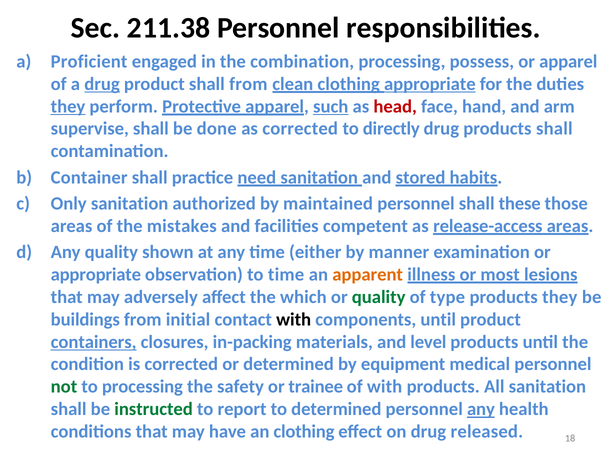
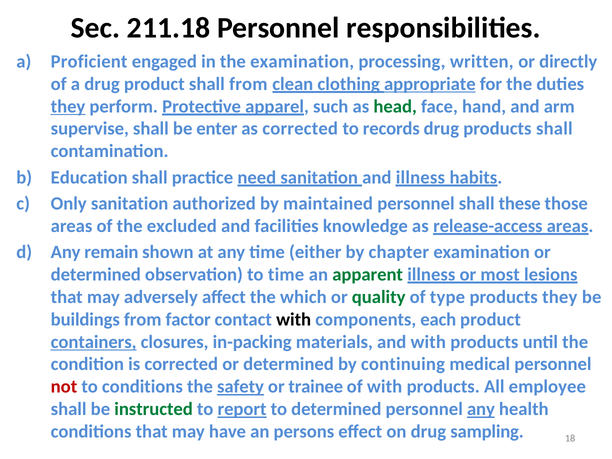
211.38: 211.38 -> 211.18
the combination: combination -> examination
possess: possess -> written
or apparel: apparel -> directly
drug at (102, 84) underline: present -> none
such underline: present -> none
head colour: red -> green
done: done -> enter
directly: directly -> records
Container: Container -> Education
and stored: stored -> illness
mistakes: mistakes -> excluded
competent: competent -> knowledge
Any quality: quality -> remain
manner: manner -> chapter
appropriate at (96, 275): appropriate -> determined
apparent colour: orange -> green
initial: initial -> factor
components until: until -> each
and level: level -> with
equipment: equipment -> continuing
not colour: green -> red
to processing: processing -> conditions
safety underline: none -> present
All sanitation: sanitation -> employee
report underline: none -> present
an clothing: clothing -> persons
released: released -> sampling
